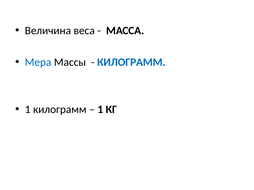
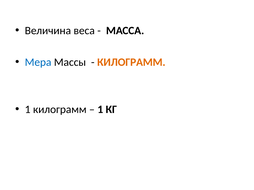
КИЛОГРАММ at (131, 62) colour: blue -> orange
